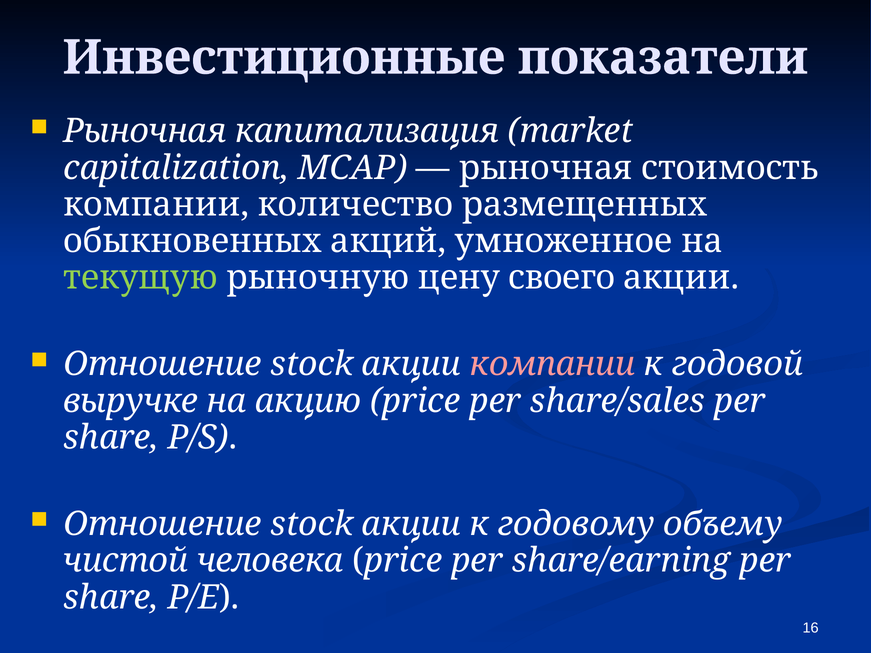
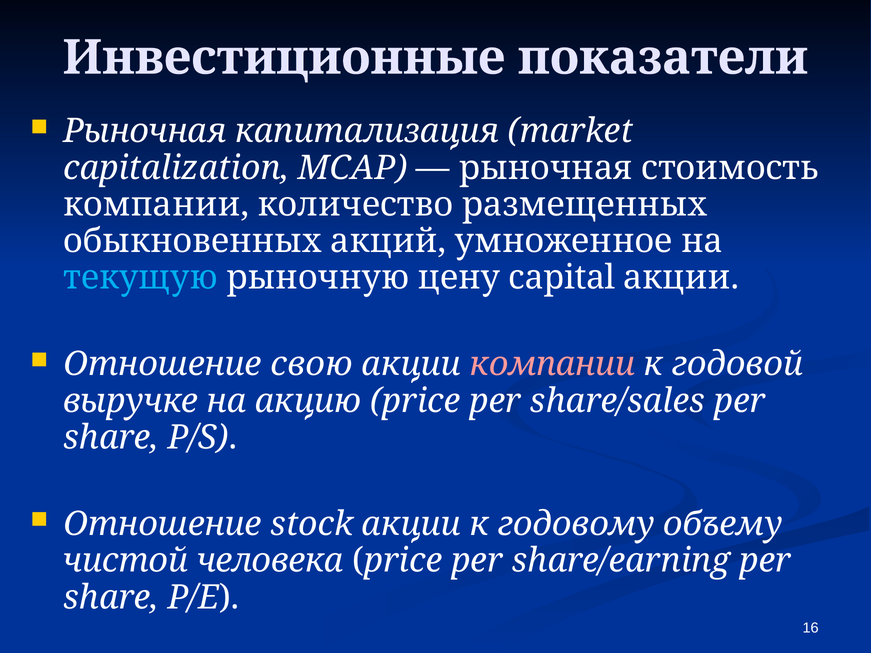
текущую colour: light green -> light blue
своего: своего -> capital
stock at (312, 364): stock -> свою
